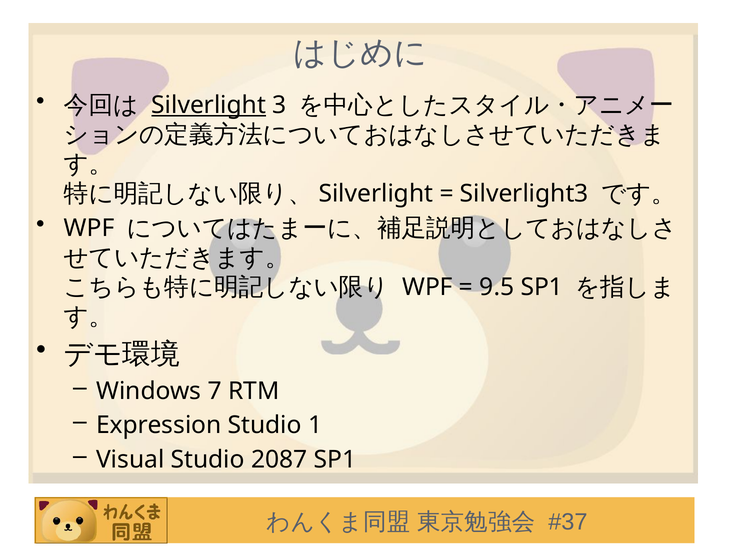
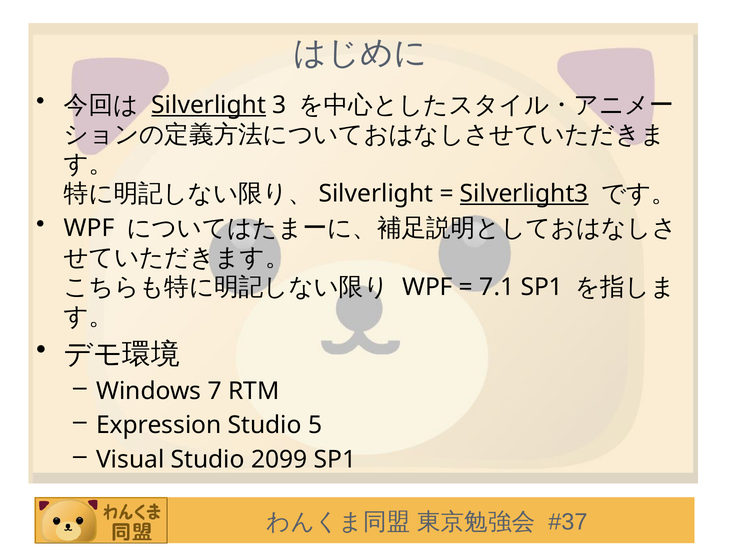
Silverlight3 underline: none -> present
9.5: 9.5 -> 7.1
1: 1 -> 5
2087: 2087 -> 2099
